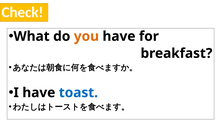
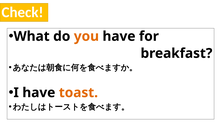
toast colour: blue -> orange
